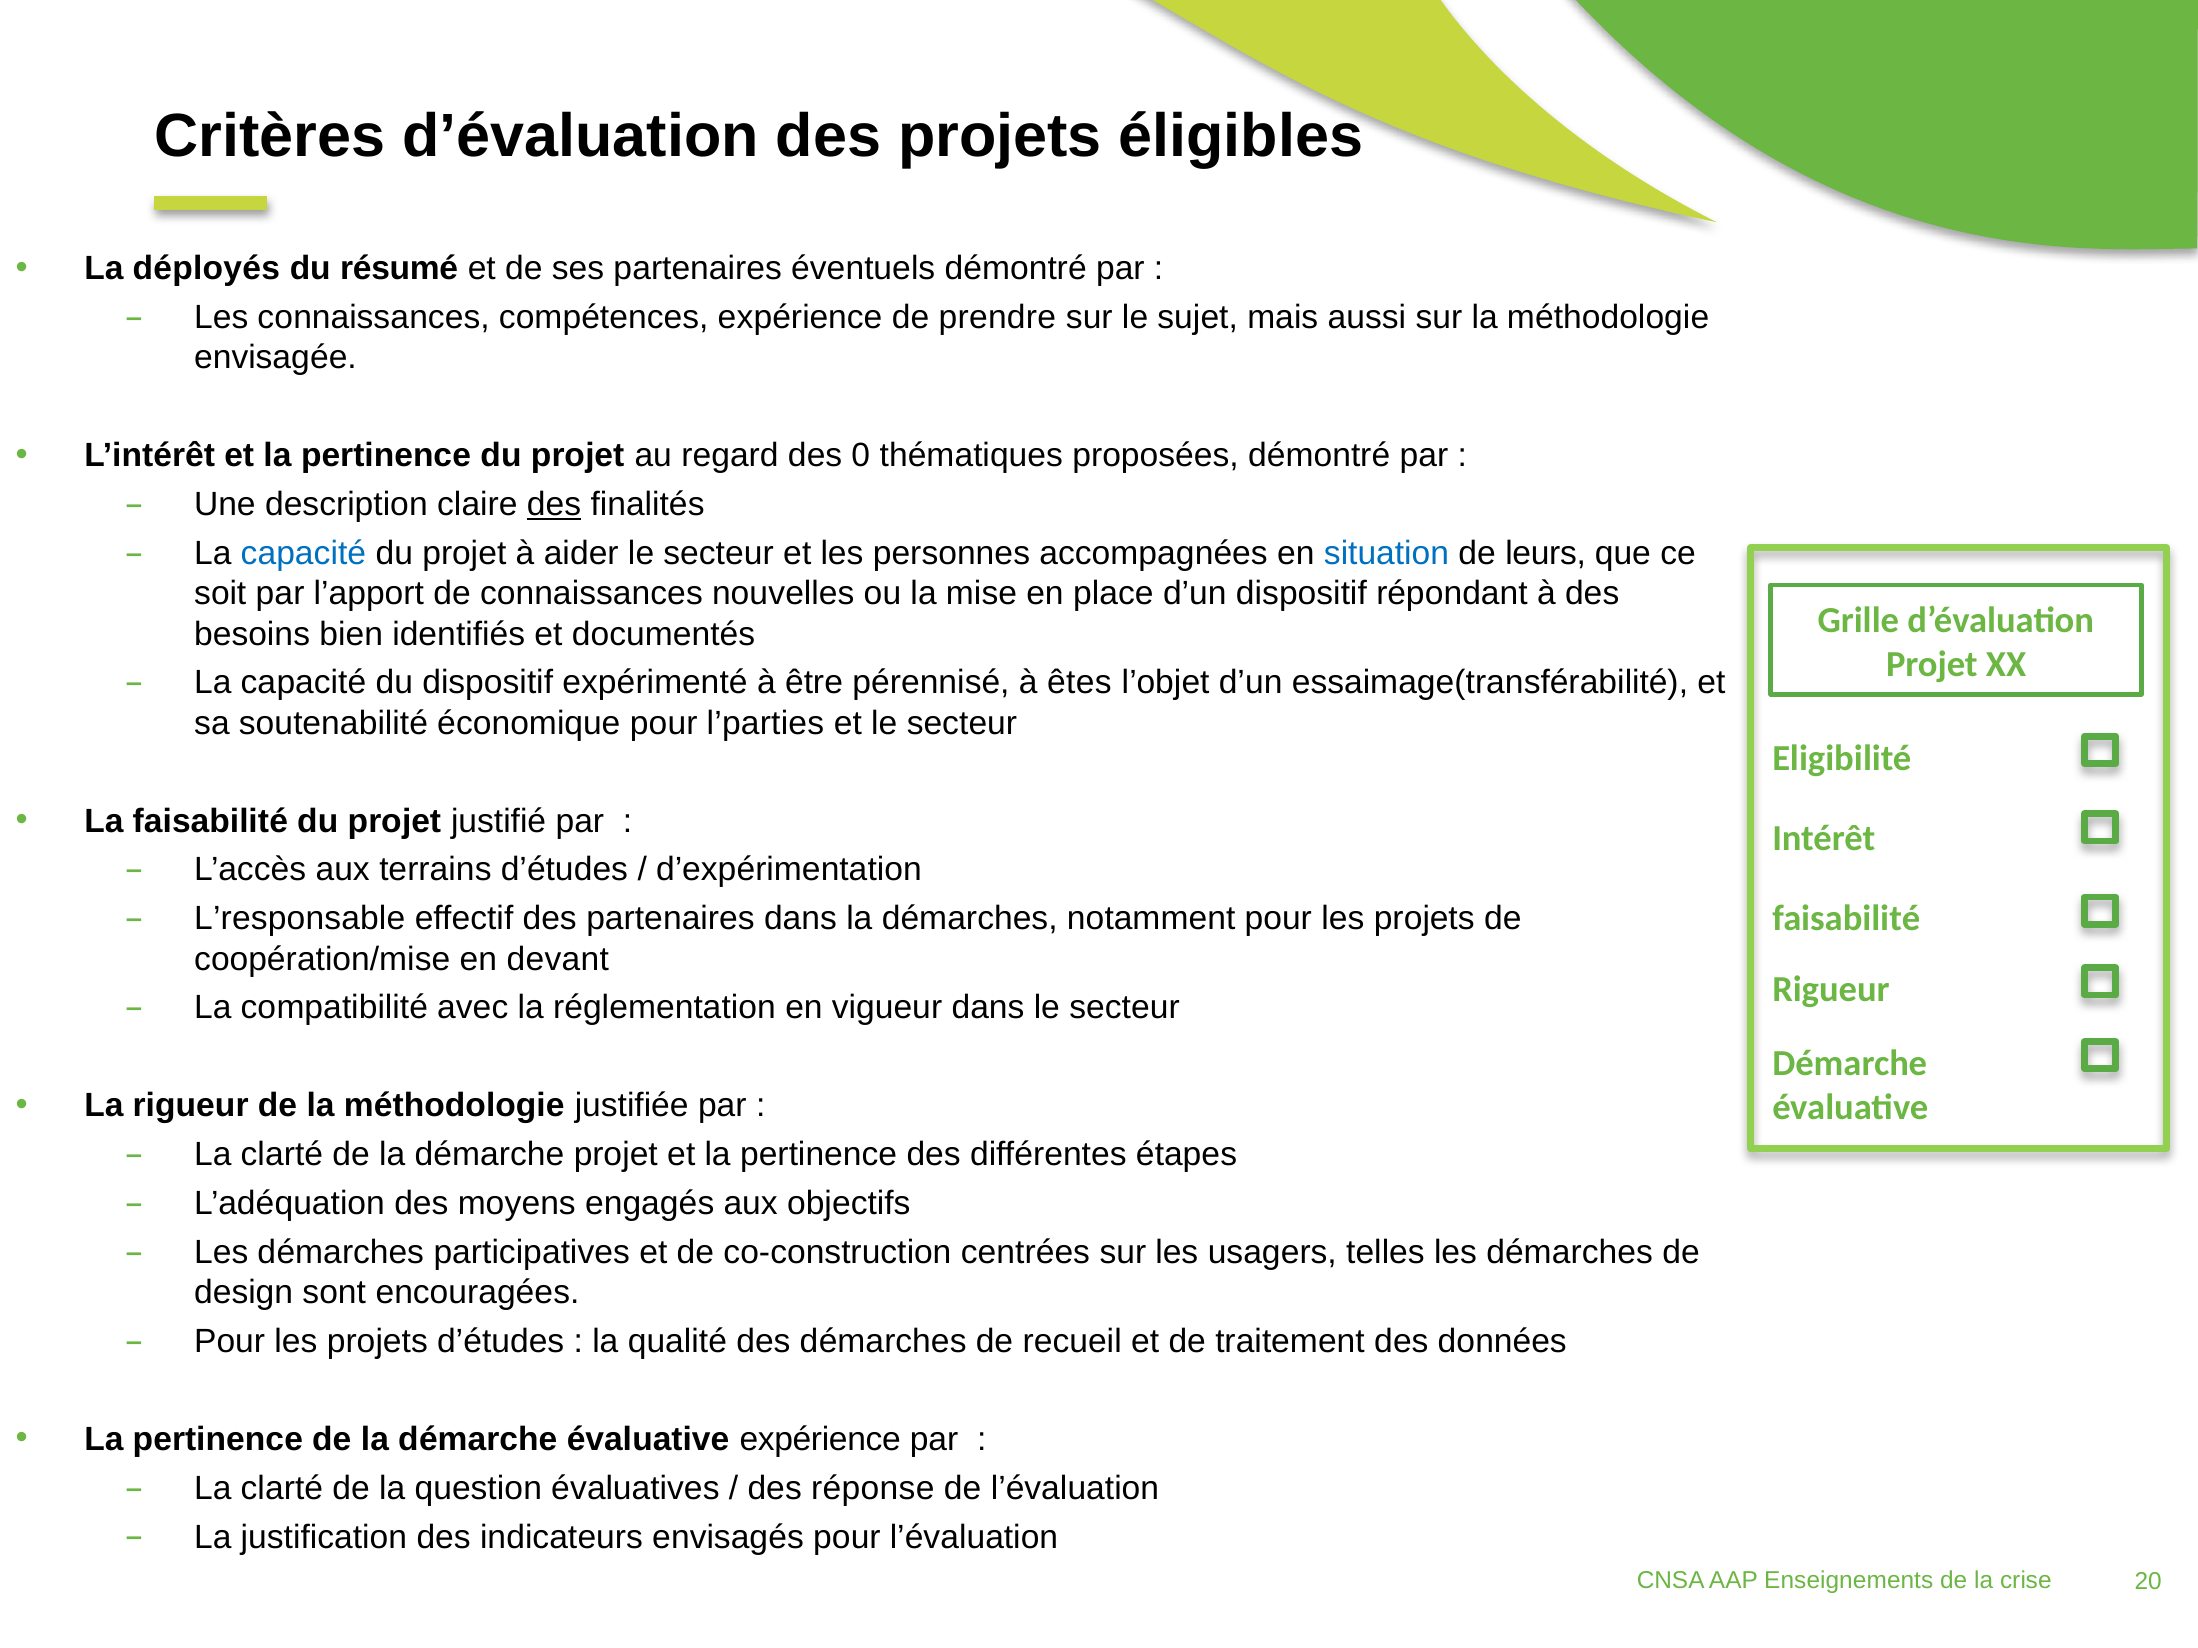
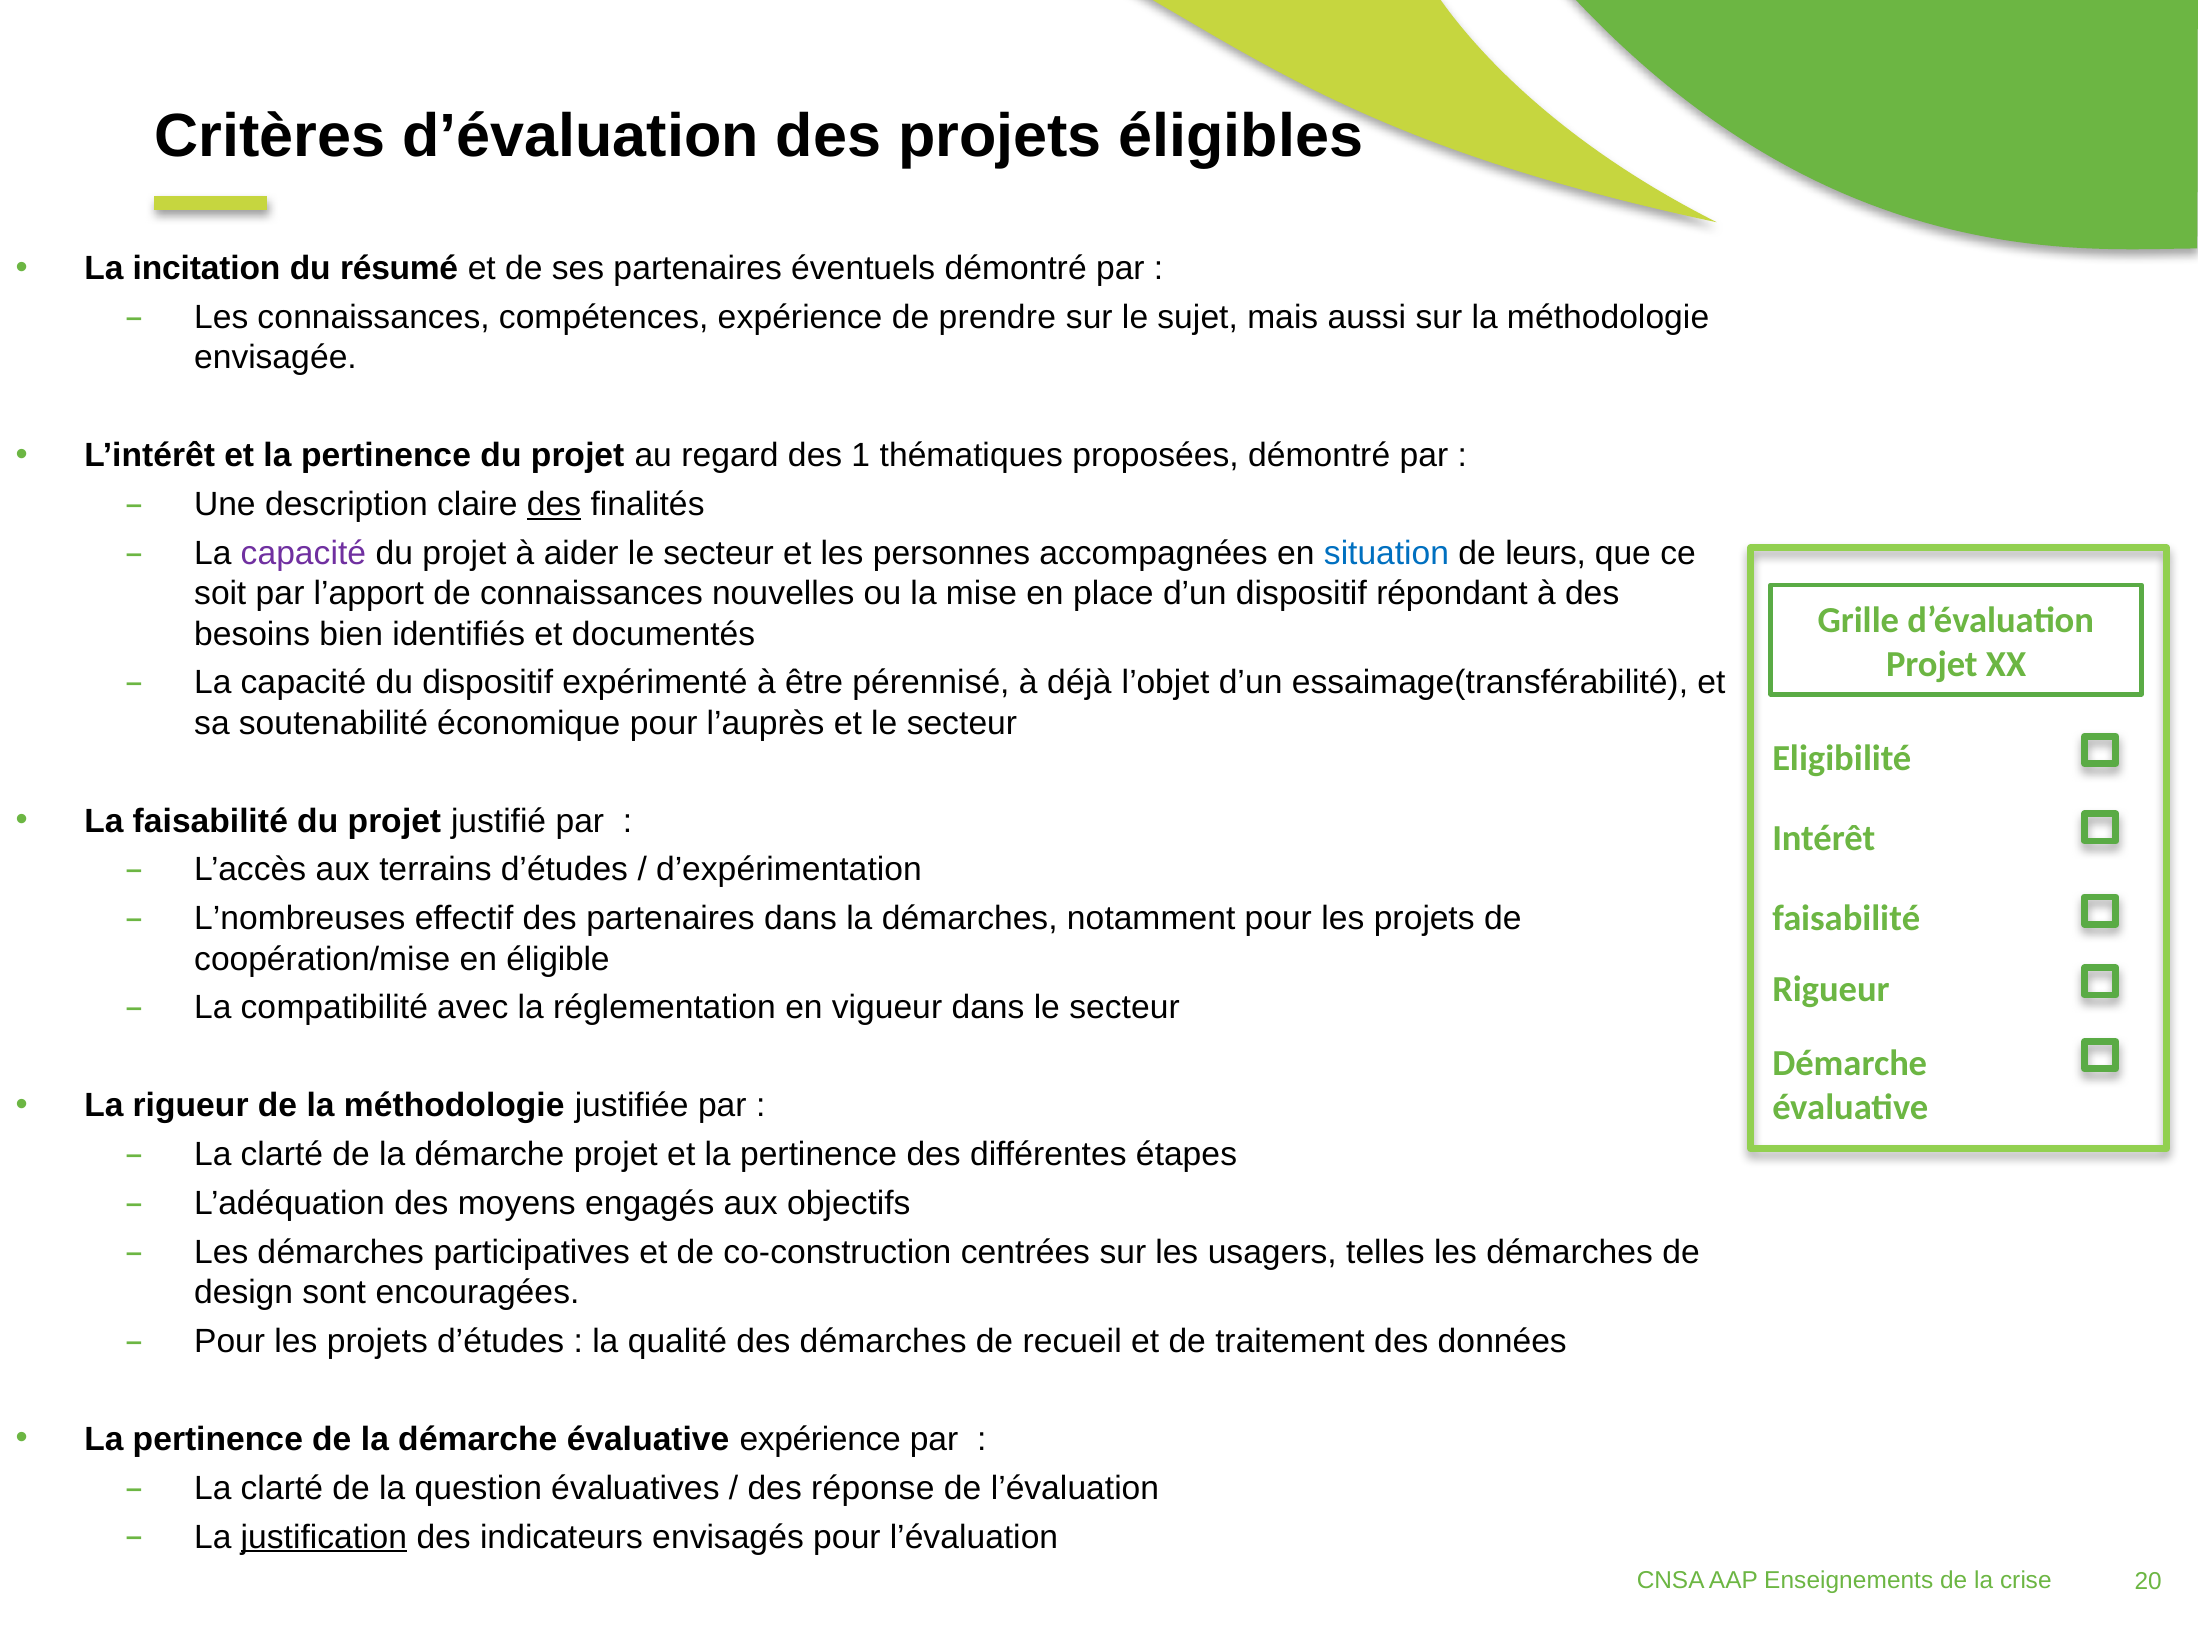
déployés: déployés -> incitation
0: 0 -> 1
capacité at (303, 554) colour: blue -> purple
êtes: êtes -> déjà
l’parties: l’parties -> l’auprès
L’responsable: L’responsable -> L’nombreuses
devant: devant -> éligible
justification underline: none -> present
